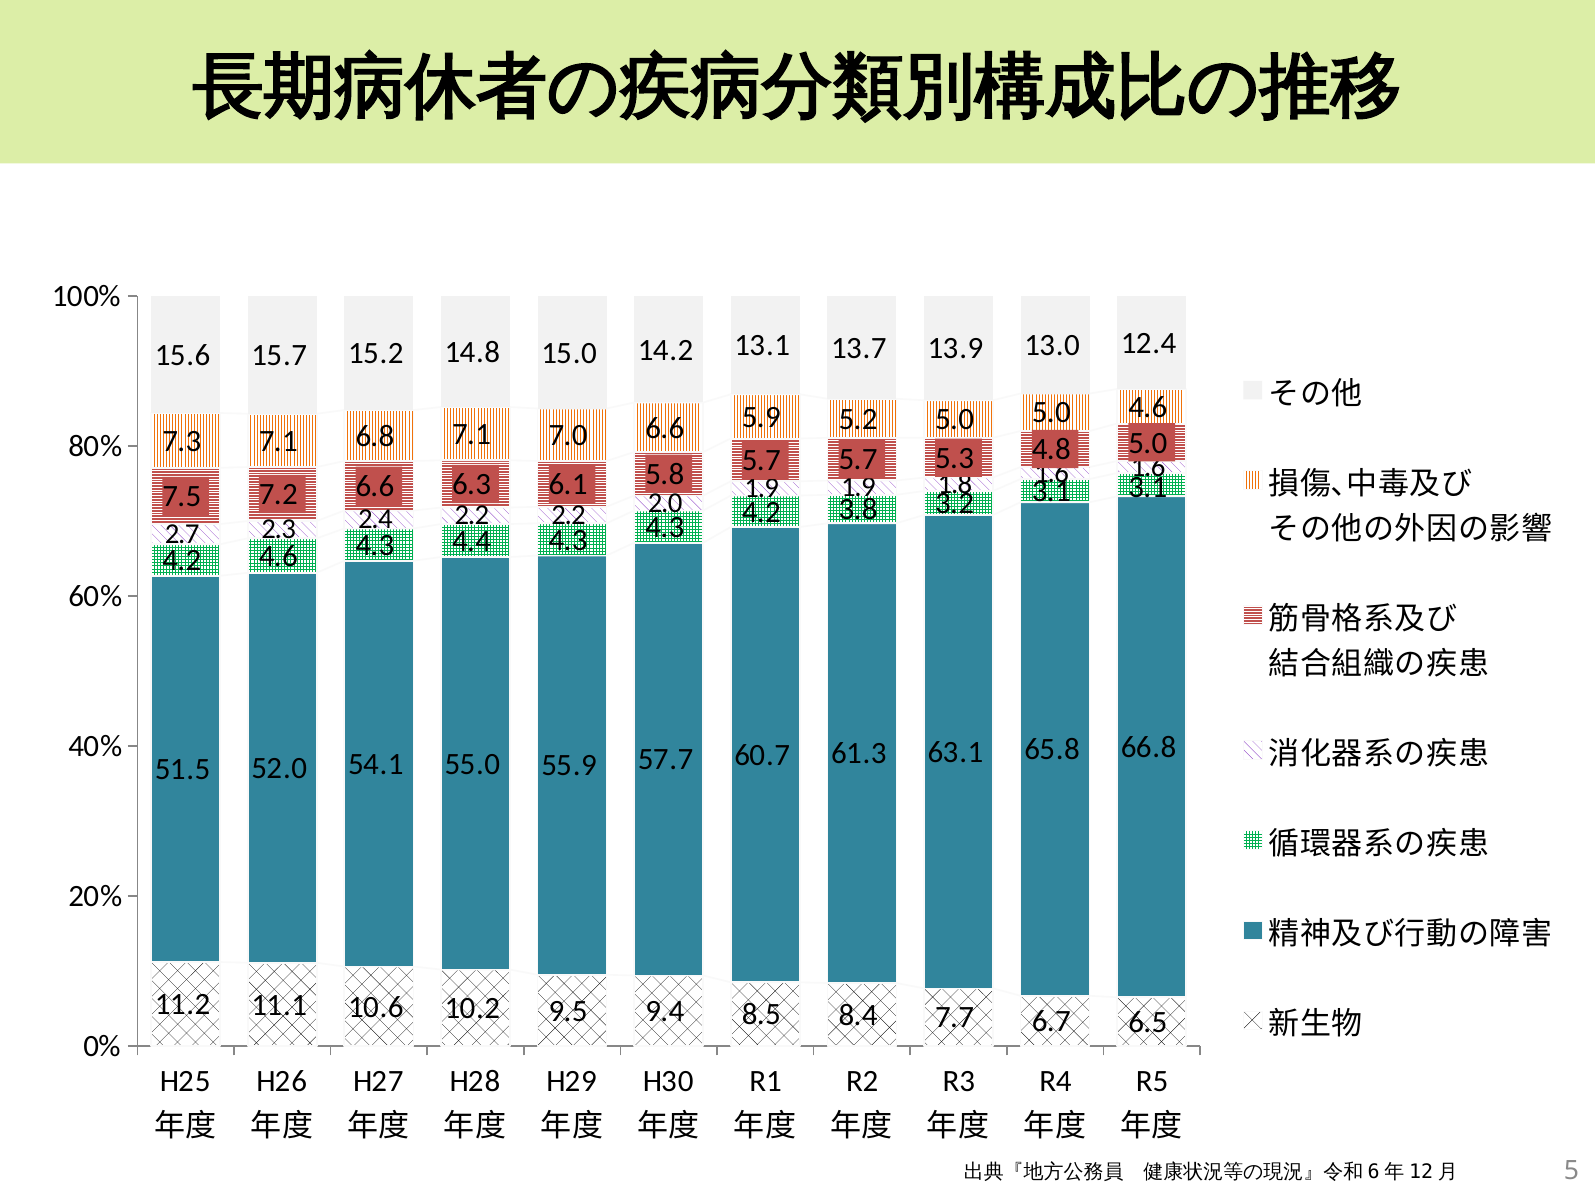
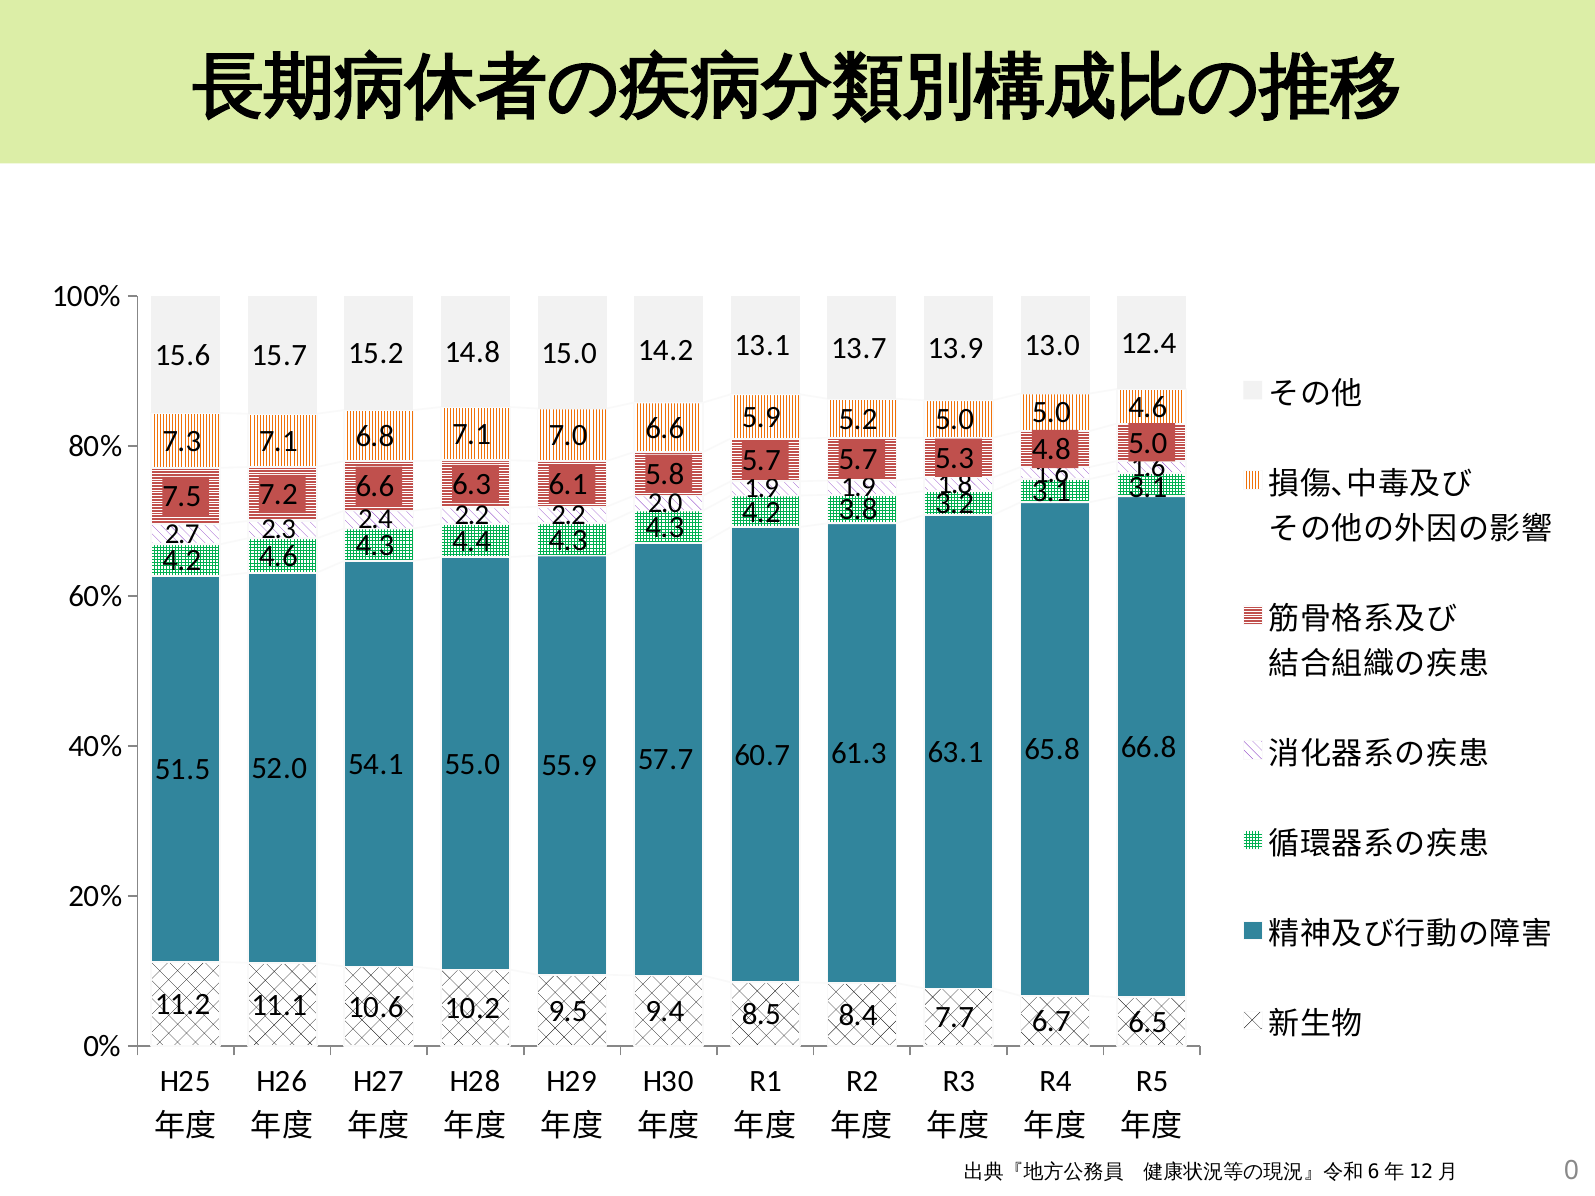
5: 5 -> 0
